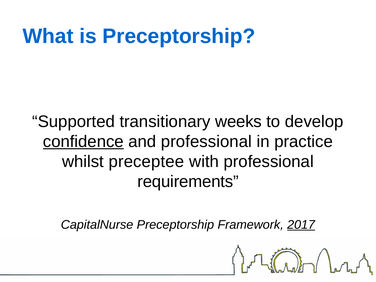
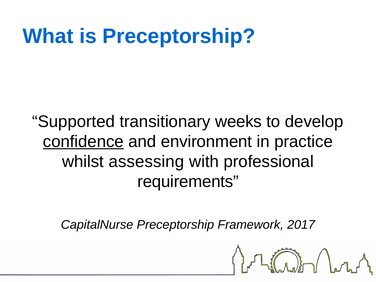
and professional: professional -> environment
preceptee: preceptee -> assessing
2017 underline: present -> none
